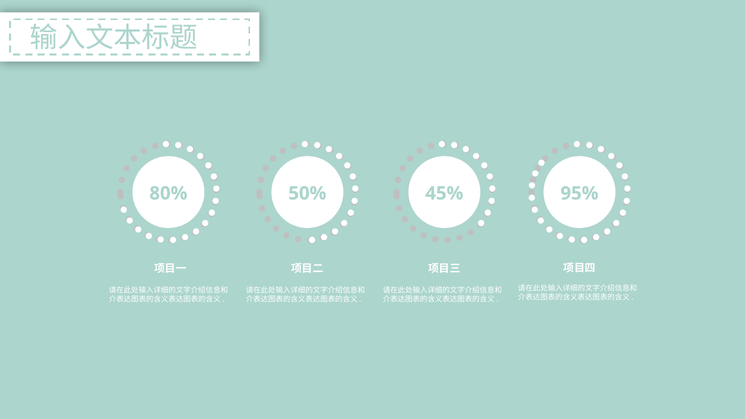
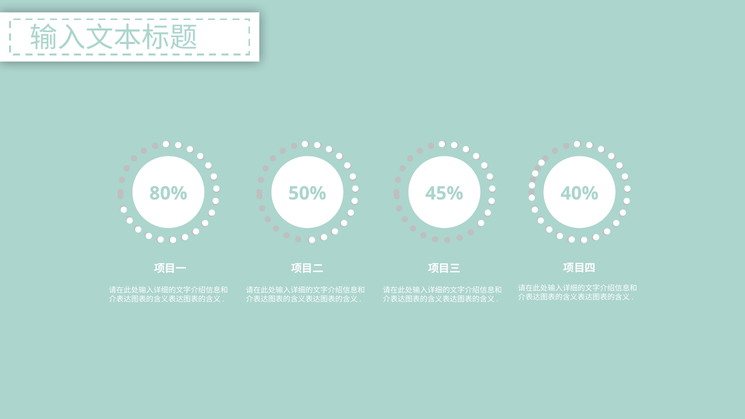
95%: 95% -> 40%
